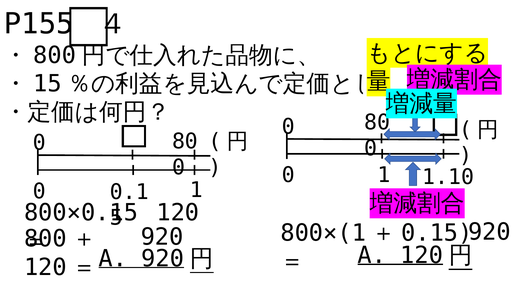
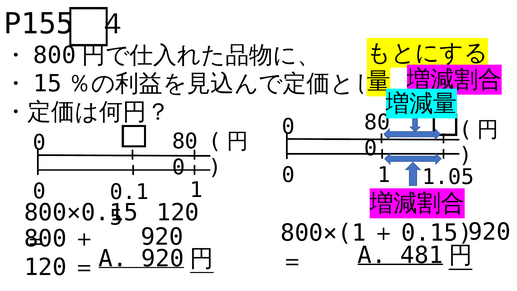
1.10: 1.10 -> 1.05
A 120: 120 -> 481
